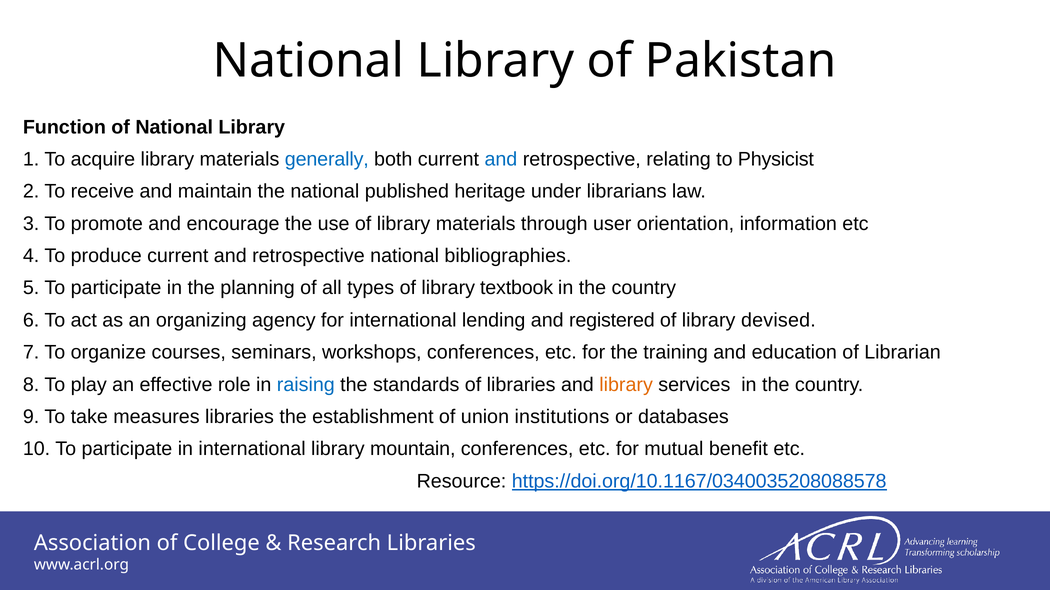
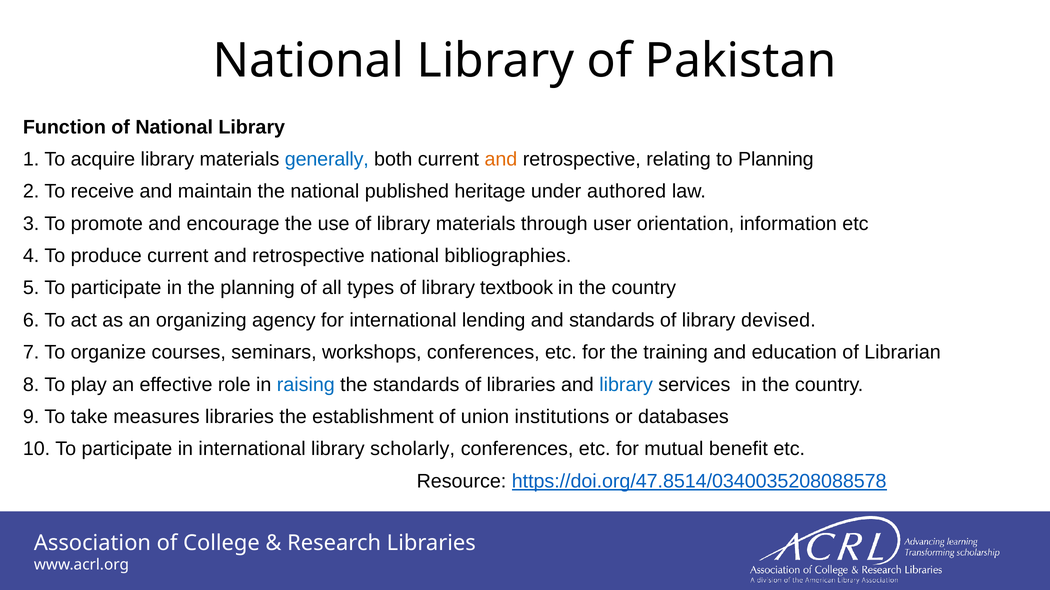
and at (501, 159) colour: blue -> orange
to Physicist: Physicist -> Planning
librarians: librarians -> authored
and registered: registered -> standards
library at (626, 385) colour: orange -> blue
mountain: mountain -> scholarly
https://doi.org/10.1167/0340035208088578: https://doi.org/10.1167/0340035208088578 -> https://doi.org/47.8514/0340035208088578
